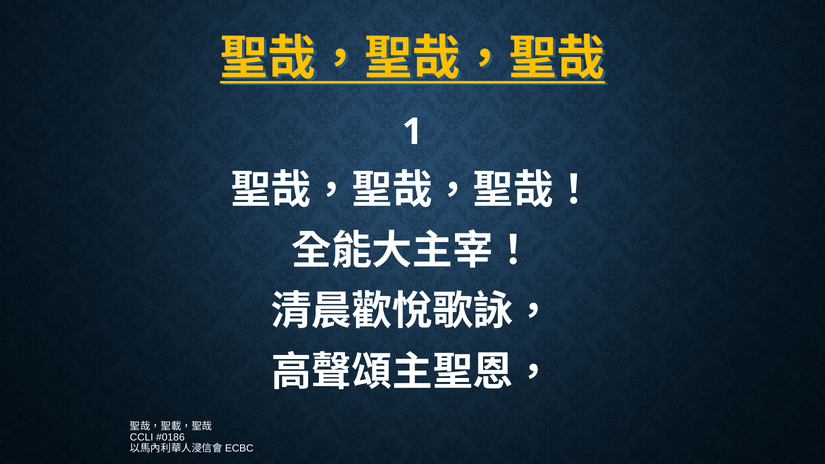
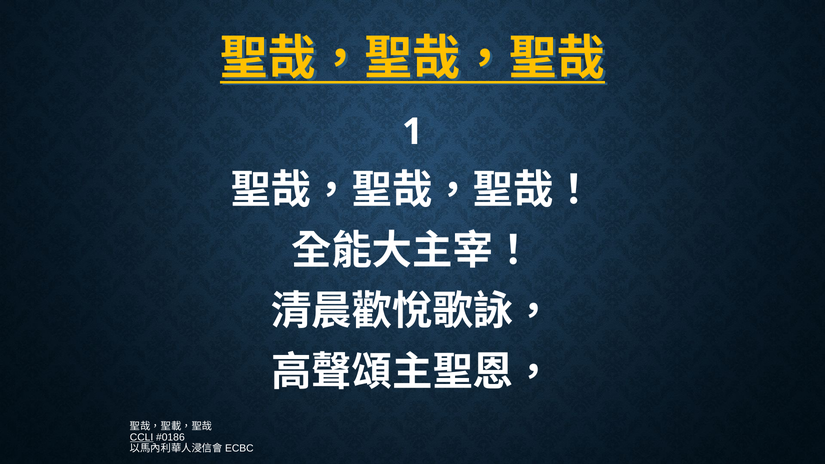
CCLI underline: none -> present
